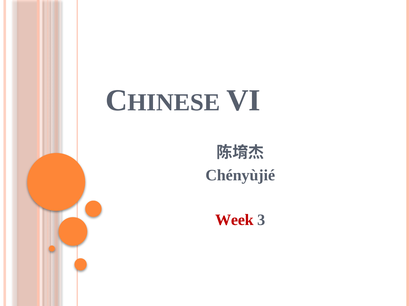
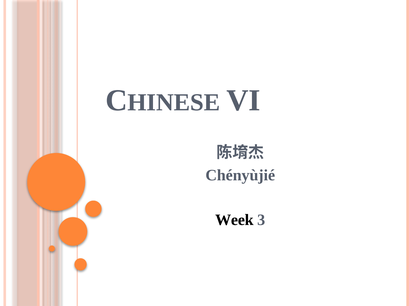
Week colour: red -> black
